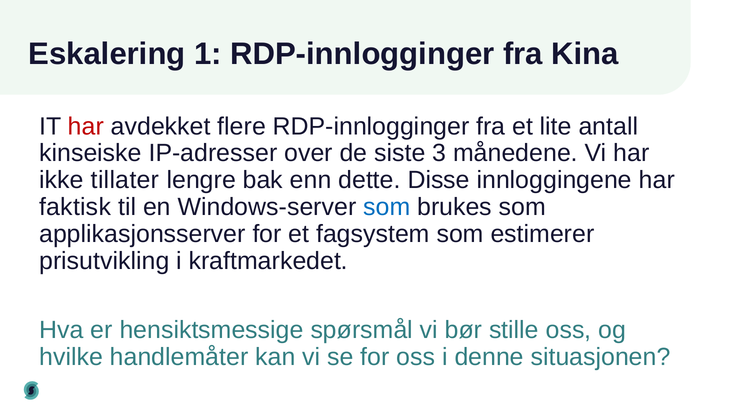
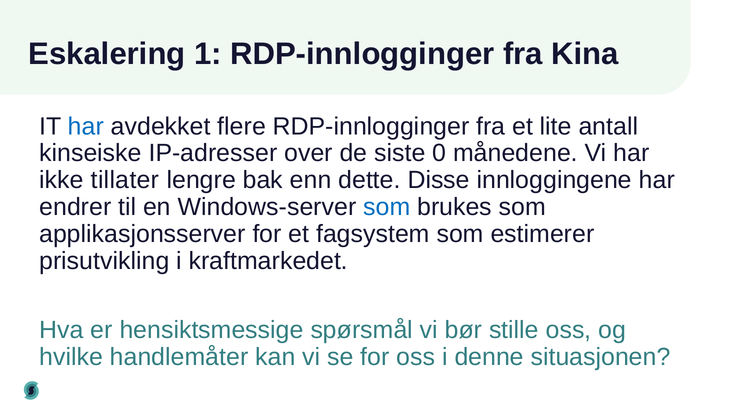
har at (86, 126) colour: red -> blue
3: 3 -> 0
faktisk: faktisk -> endrer
